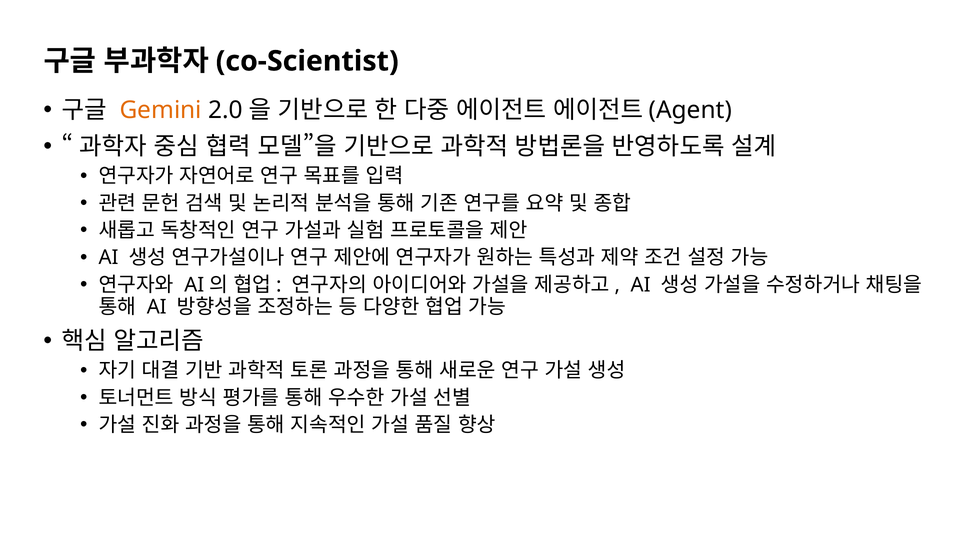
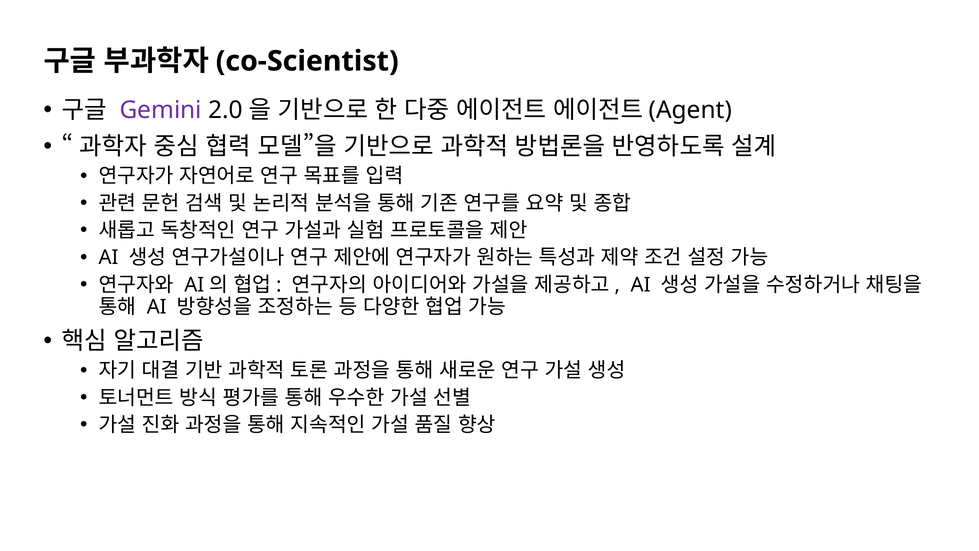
Gemini colour: orange -> purple
